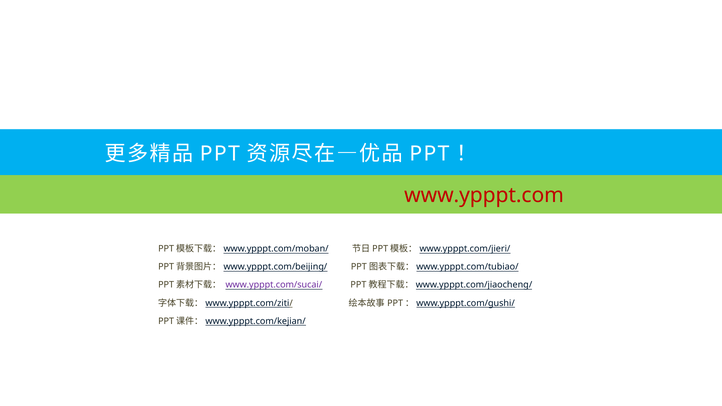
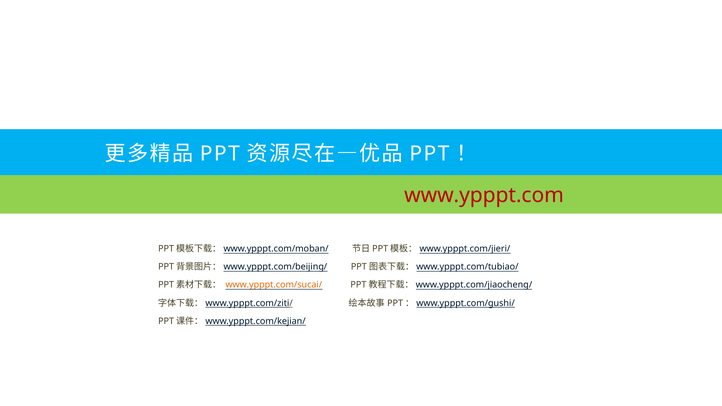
www.ypppt.com/sucai/ colour: purple -> orange
